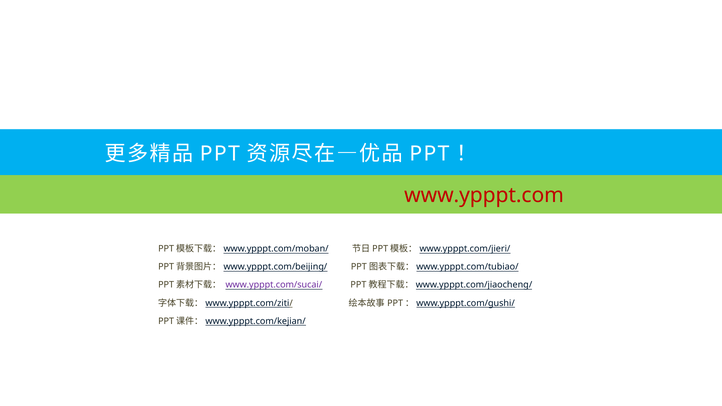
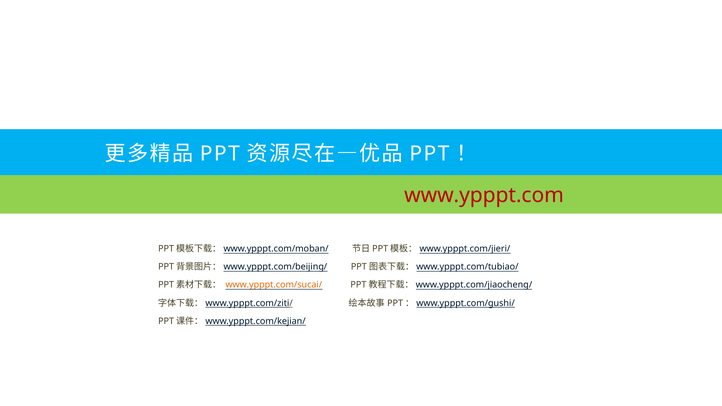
www.ypppt.com/sucai/ colour: purple -> orange
